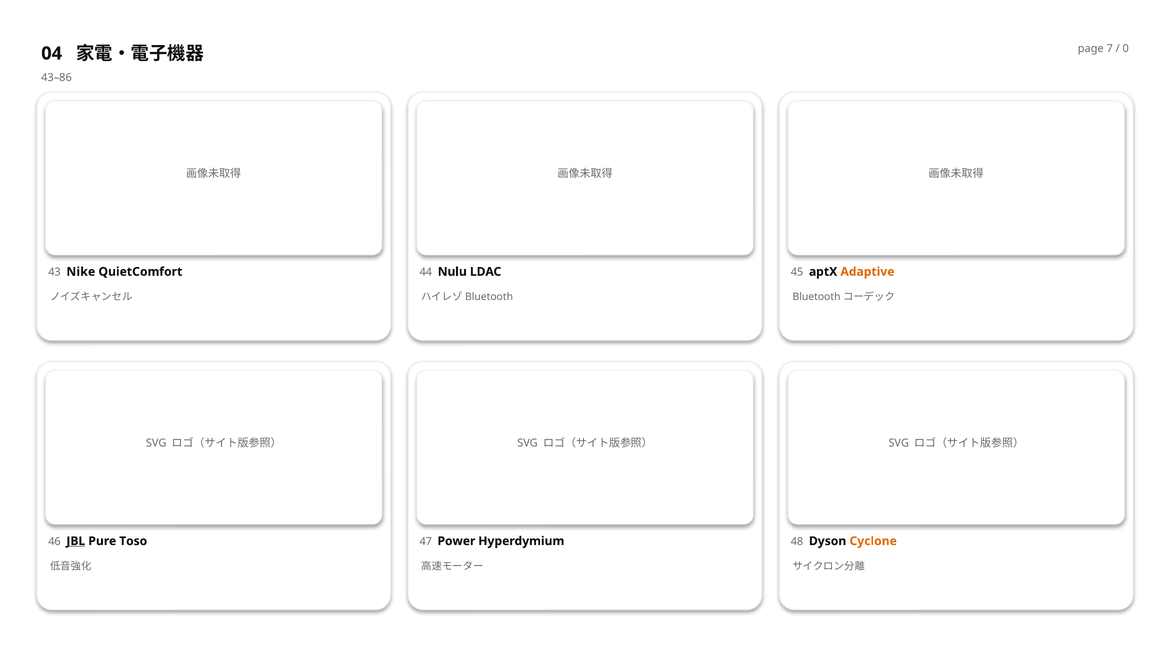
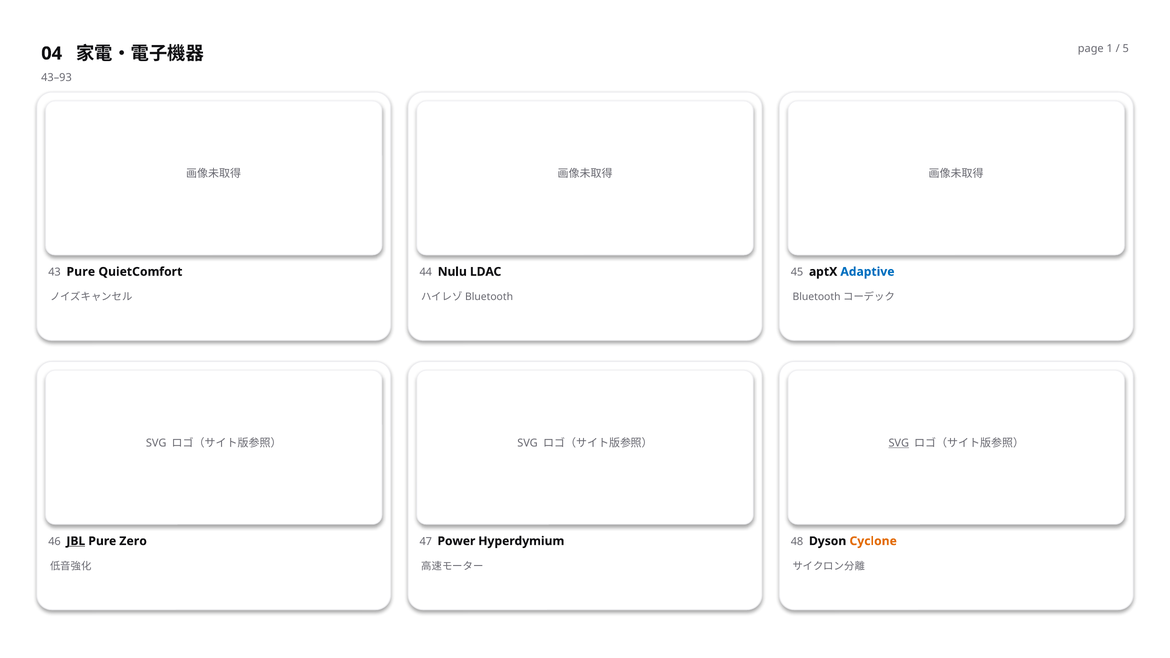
7: 7 -> 1
0: 0 -> 5
43–86: 43–86 -> 43–93
43 Nike: Nike -> Pure
Adaptive colour: orange -> blue
SVG at (899, 443) underline: none -> present
Toso: Toso -> Zero
